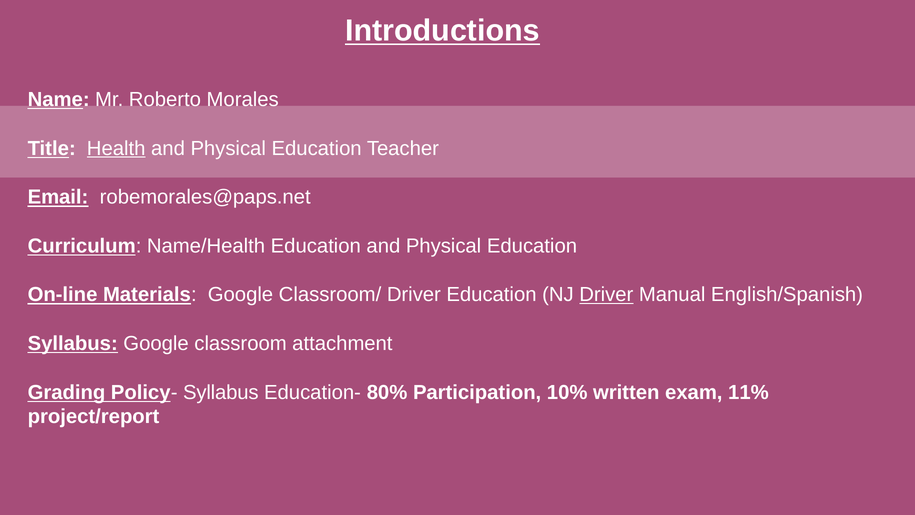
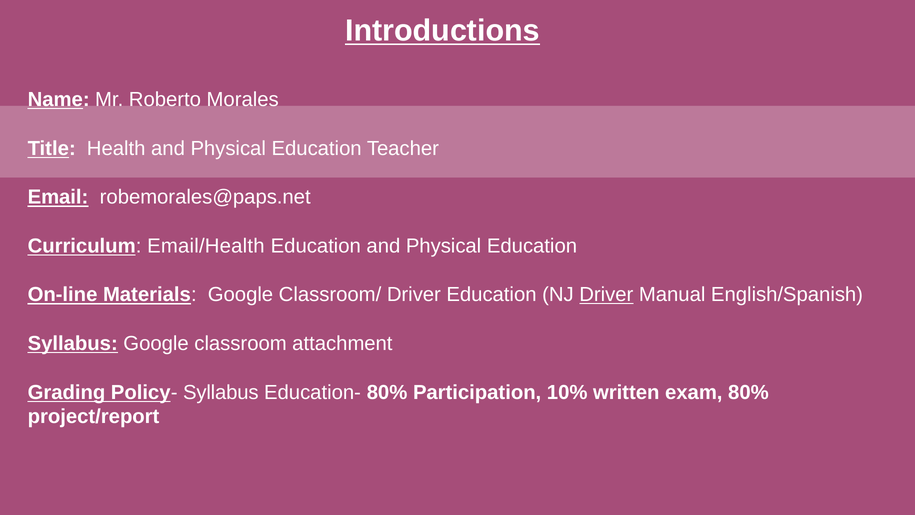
Health underline: present -> none
Name/Health: Name/Health -> Email/Health
exam 11%: 11% -> 80%
